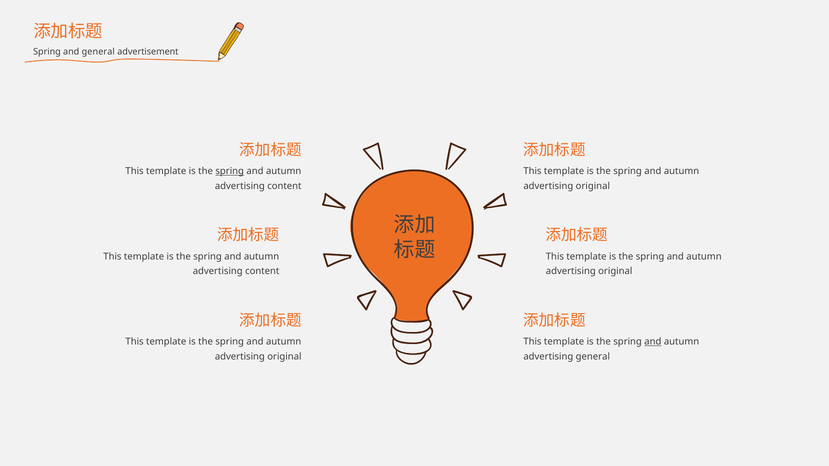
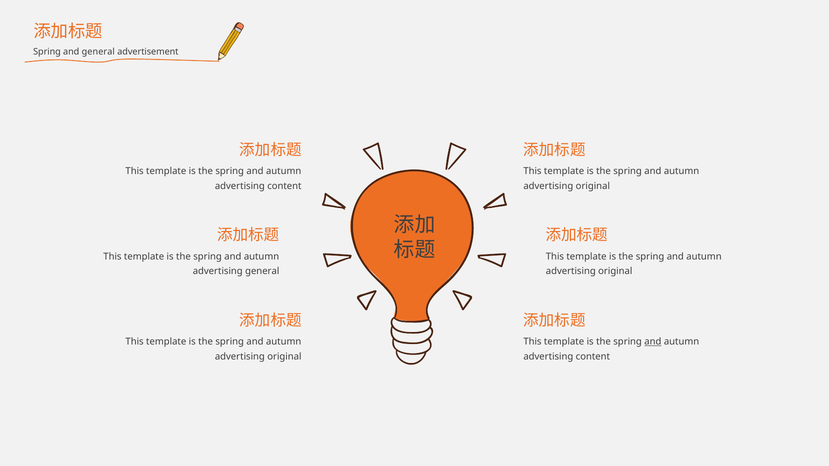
spring at (230, 171) underline: present -> none
content at (262, 271): content -> general
general at (593, 357): general -> content
